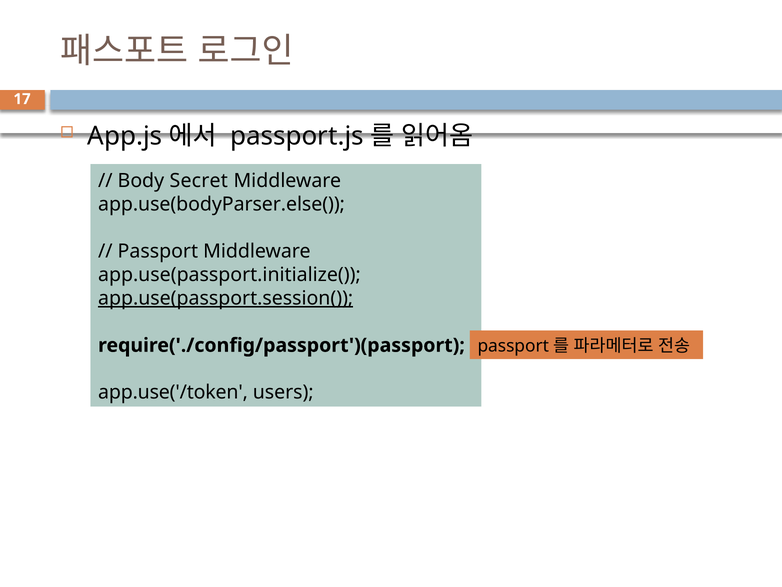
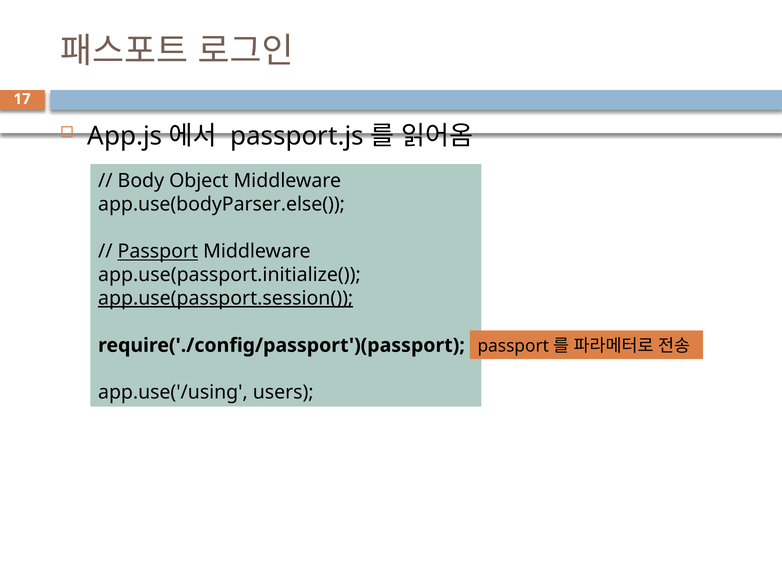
Secret: Secret -> Object
Passport underline: none -> present
app.use('/token: app.use('/token -> app.use('/using
